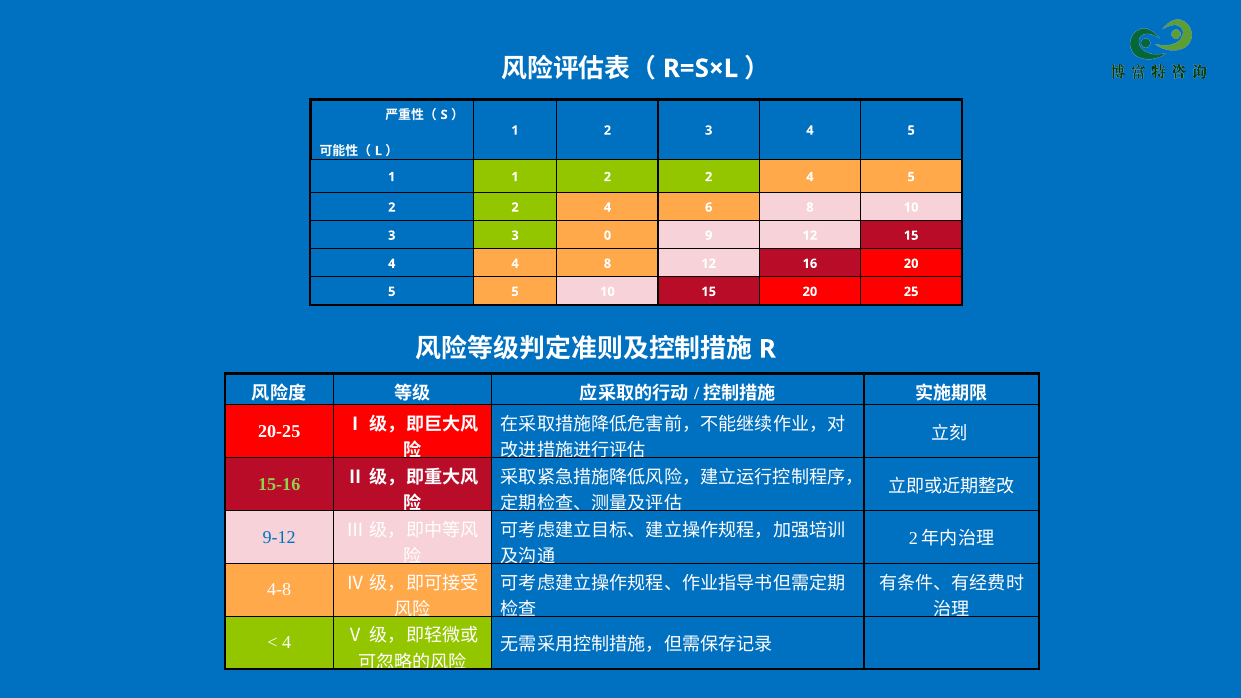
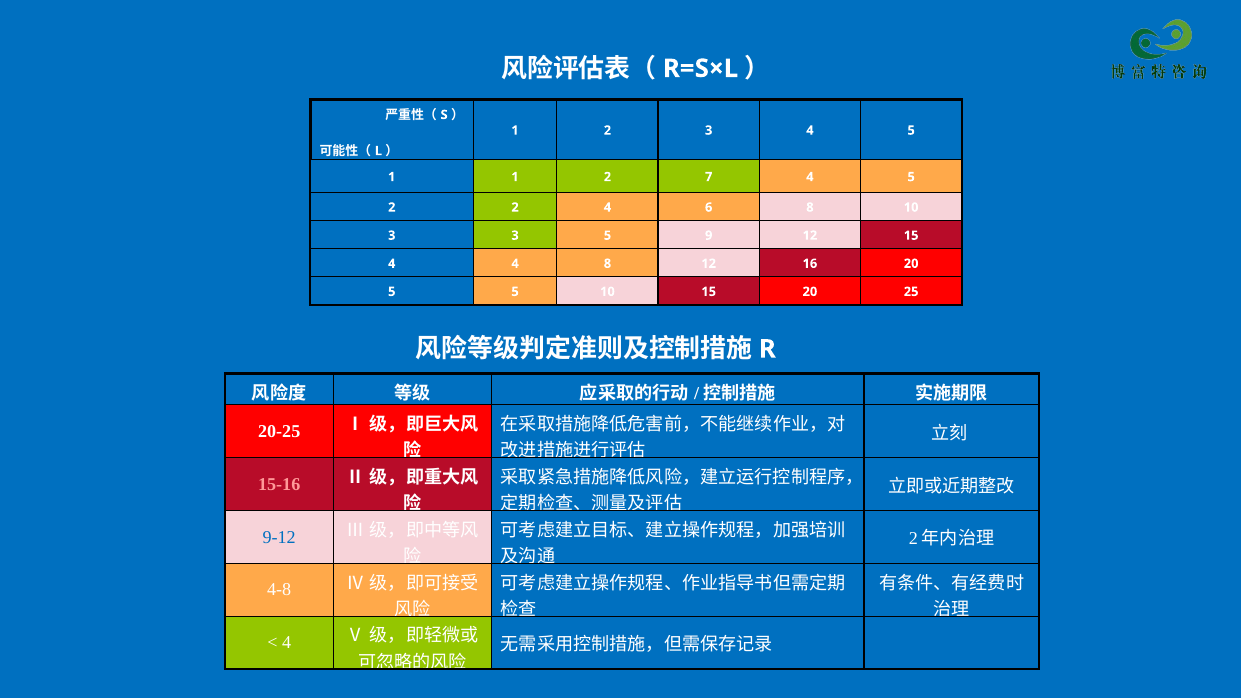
1 2 2: 2 -> 7
3 0: 0 -> 5
15-16 colour: light green -> pink
